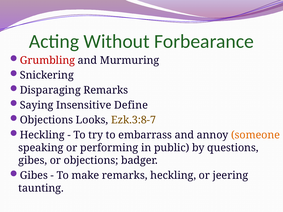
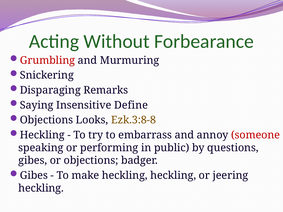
Ezk.3:8-7: Ezk.3:8-7 -> Ezk.3:8-8
someone colour: orange -> red
make remarks: remarks -> heckling
taunting at (41, 188): taunting -> heckling
